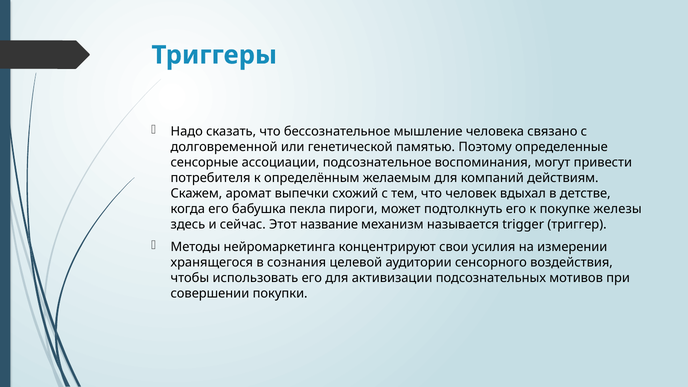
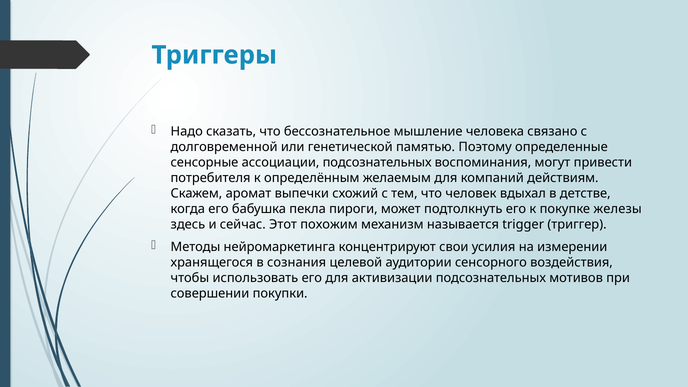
ассоциации подсознательное: подсознательное -> подсознательных
название: название -> похожим
